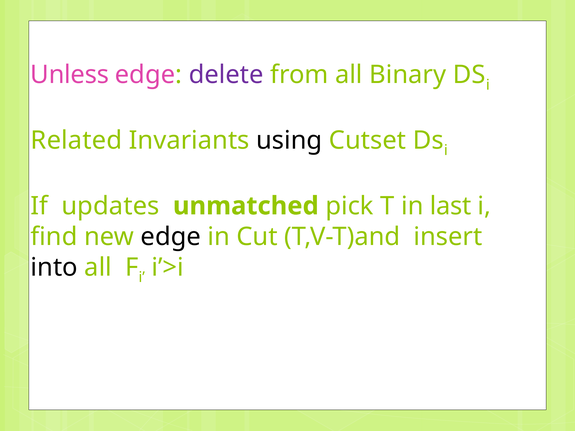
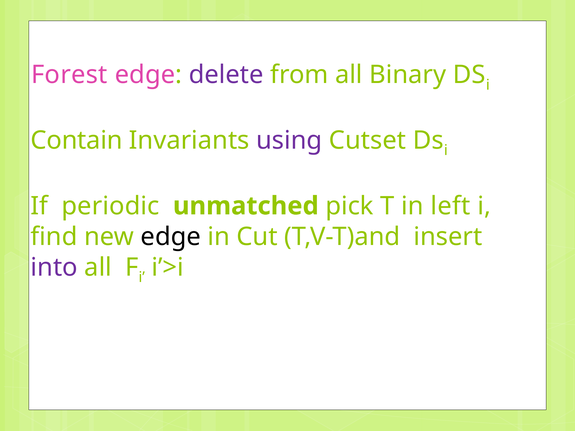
Unless: Unless -> Forest
Related: Related -> Contain
using colour: black -> purple
updates: updates -> periodic
last: last -> left
into colour: black -> purple
